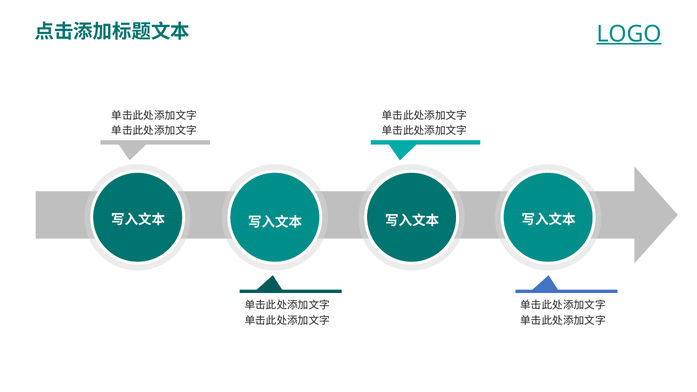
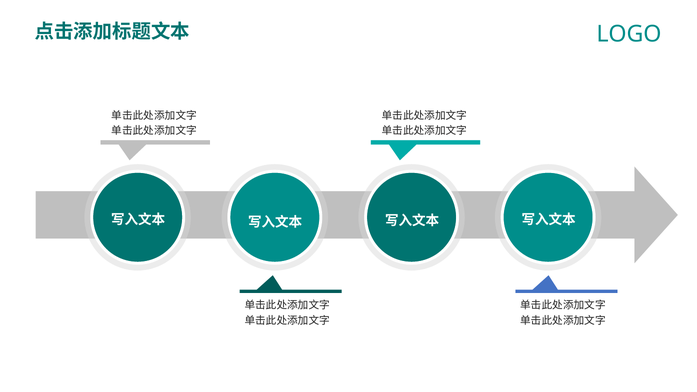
LOGO underline: present -> none
